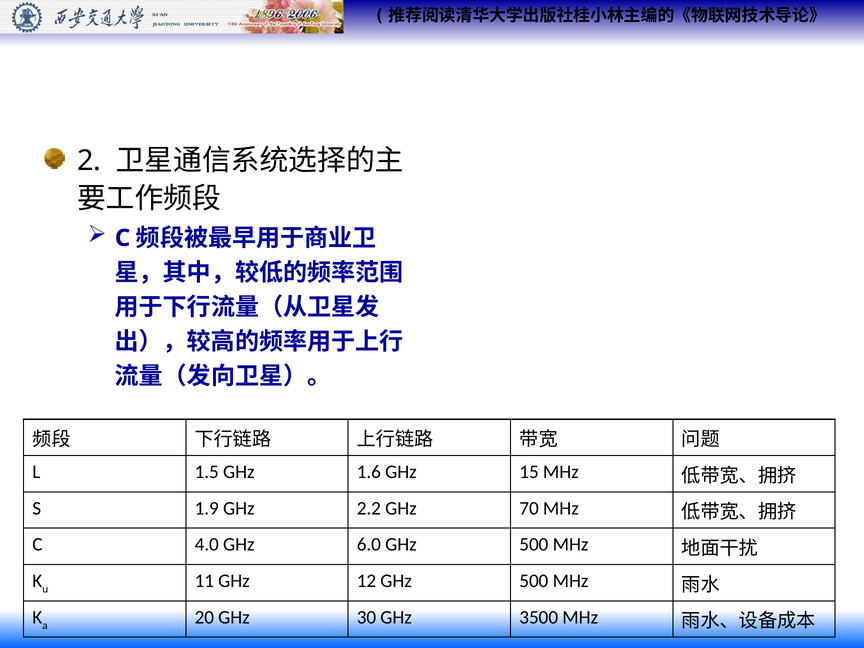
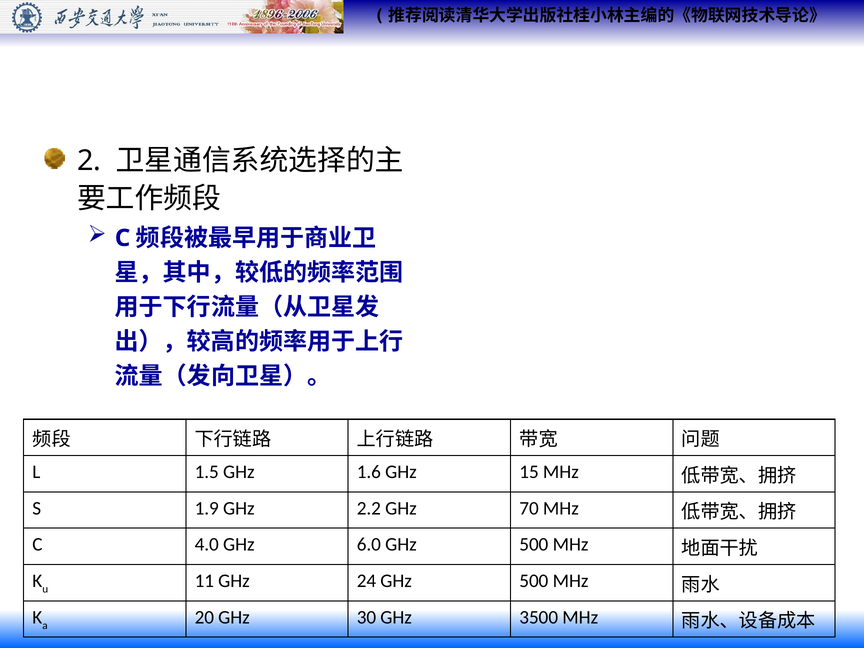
12: 12 -> 24
